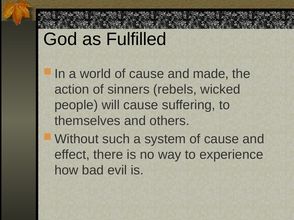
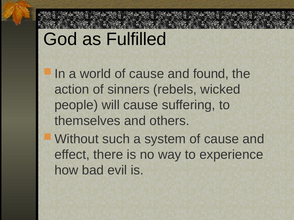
made: made -> found
